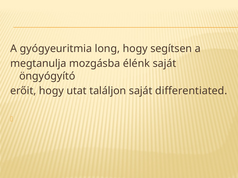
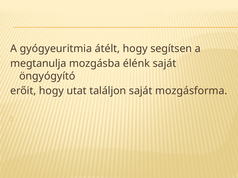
long: long -> átélt
differentiated: differentiated -> mozgásforma
